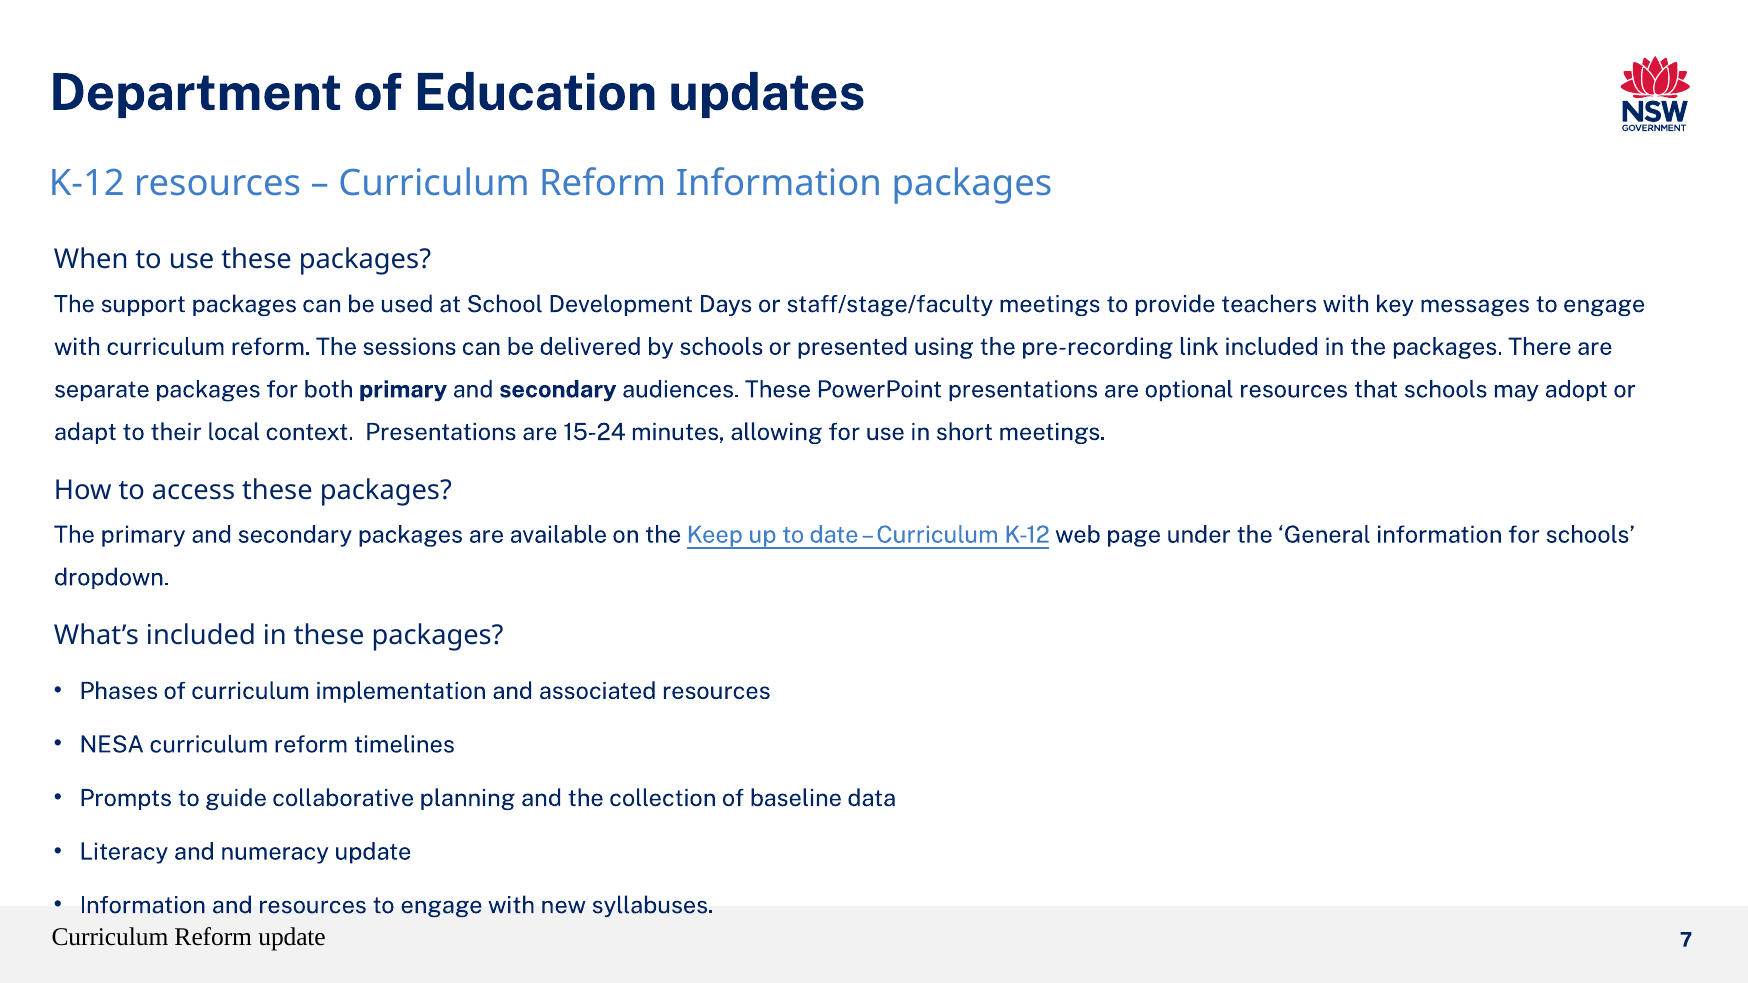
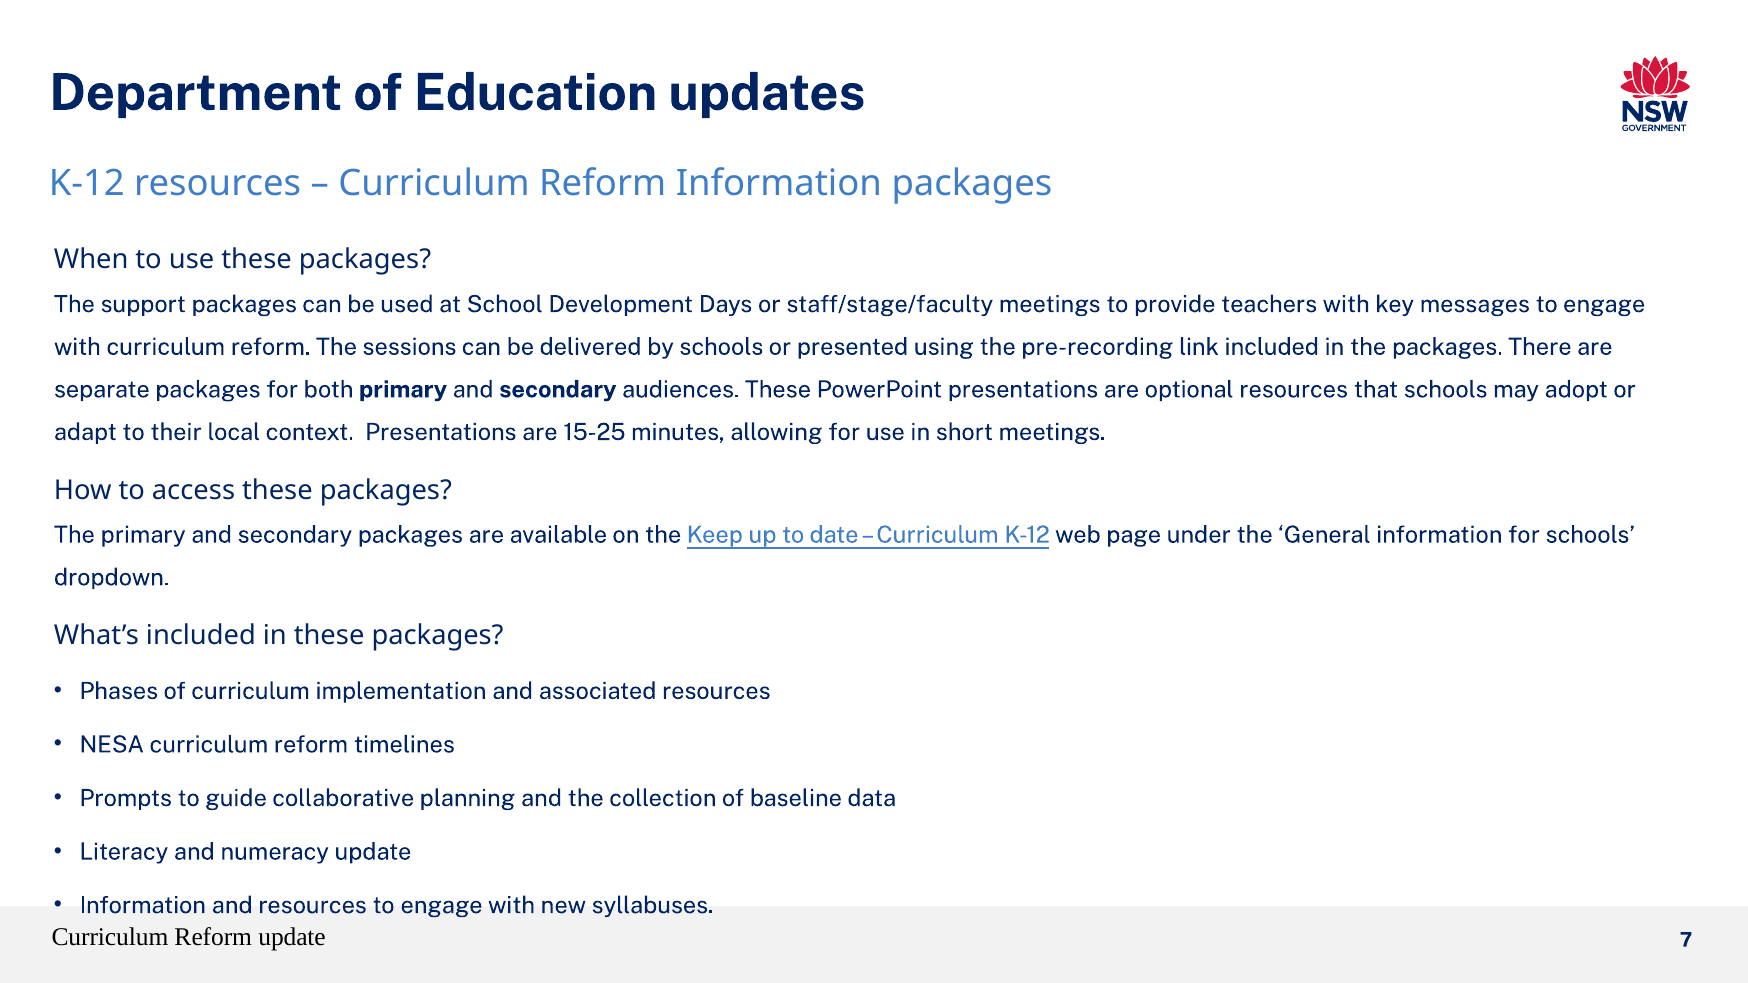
15-24: 15-24 -> 15-25
